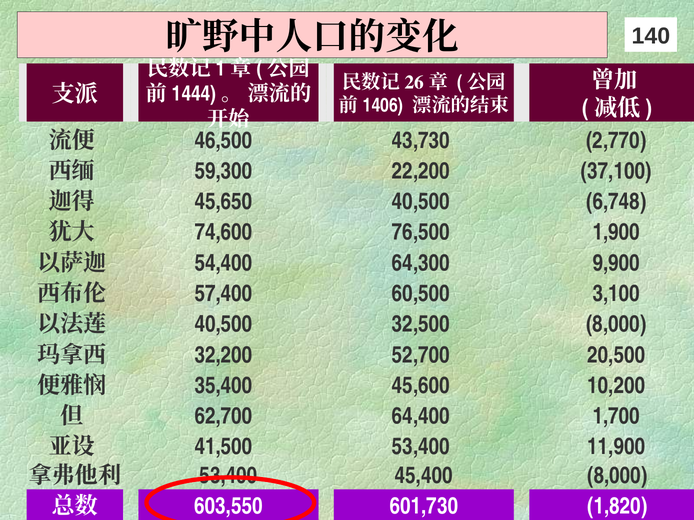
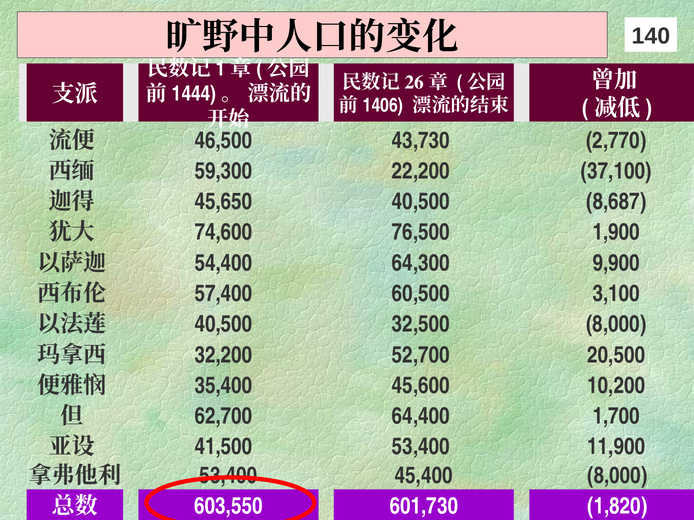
6,748: 6,748 -> 8,687
